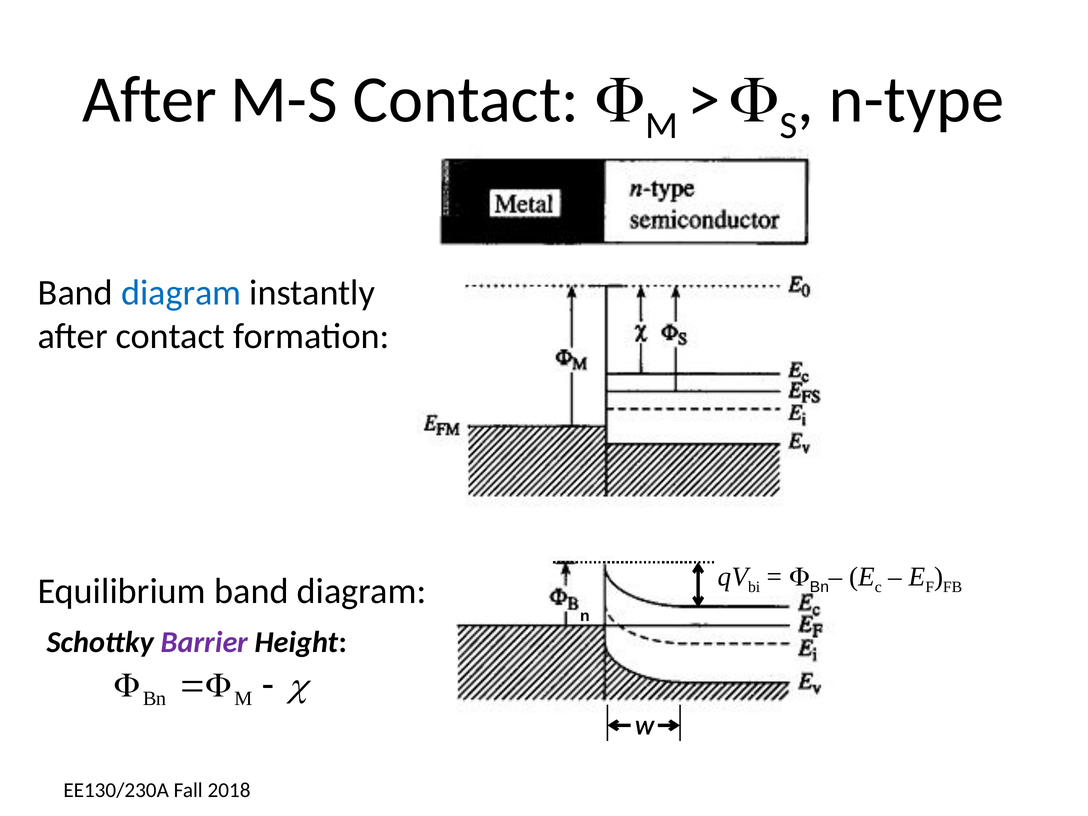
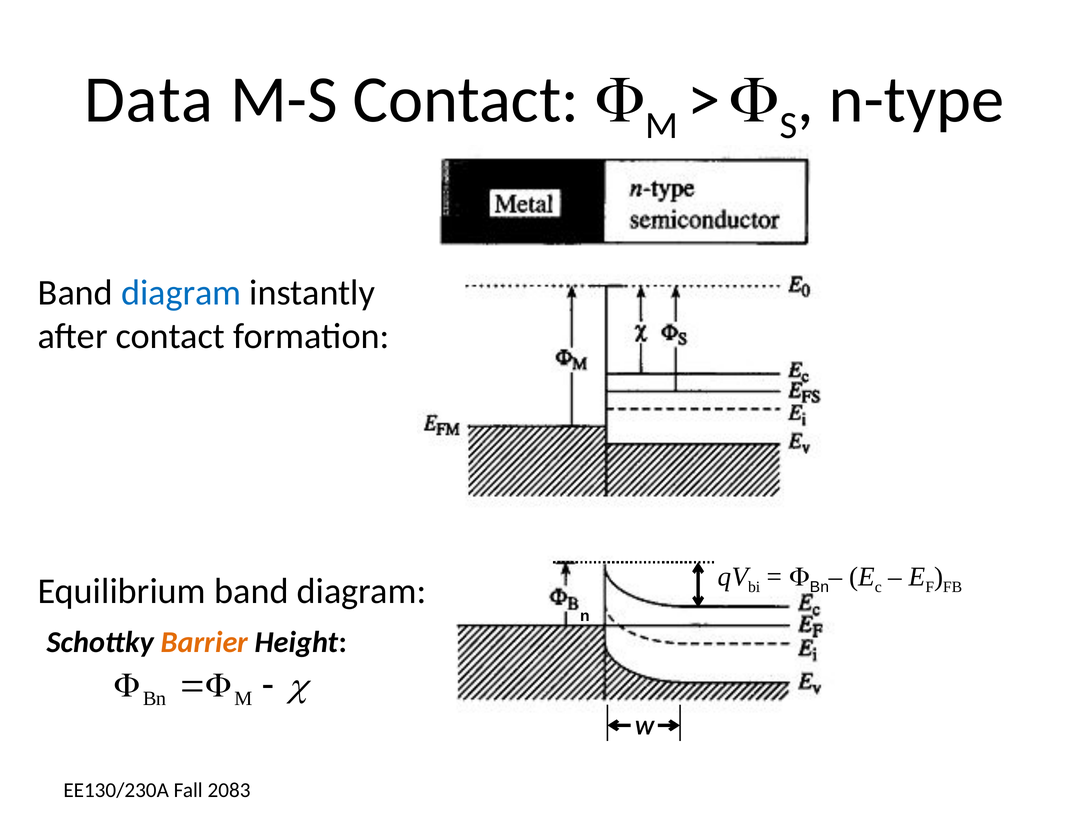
After at (149, 100): After -> Data
Barrier colour: purple -> orange
2018: 2018 -> 2083
